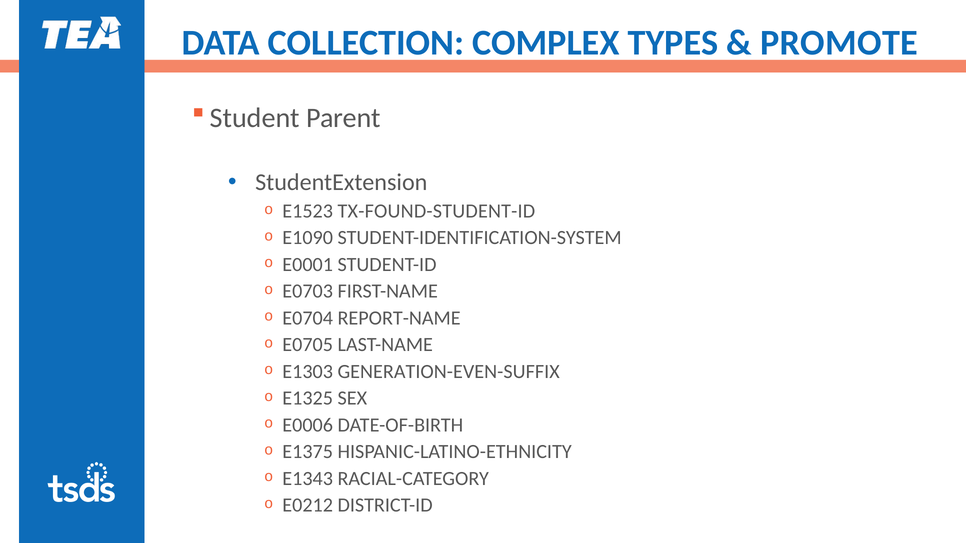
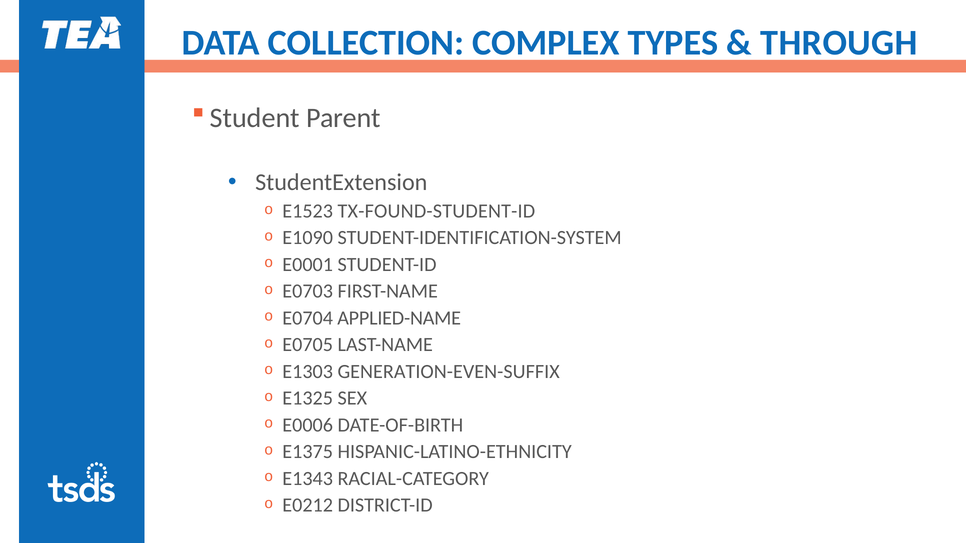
PROMOTE: PROMOTE -> THROUGH
REPORT-NAME: REPORT-NAME -> APPLIED-NAME
